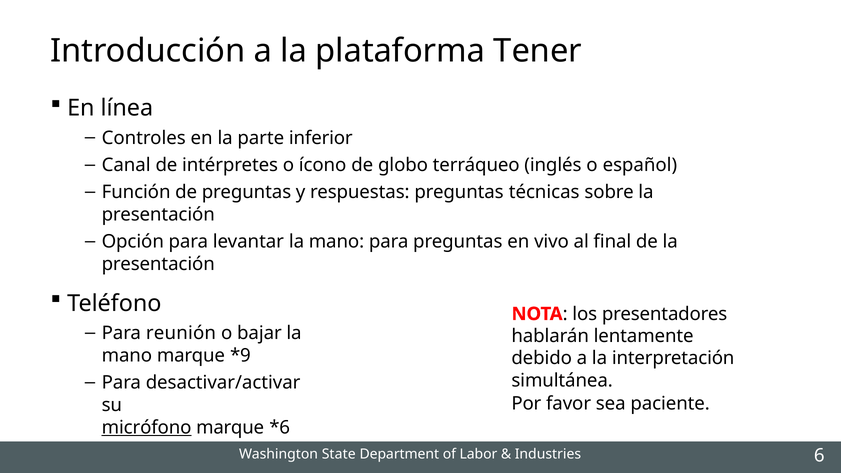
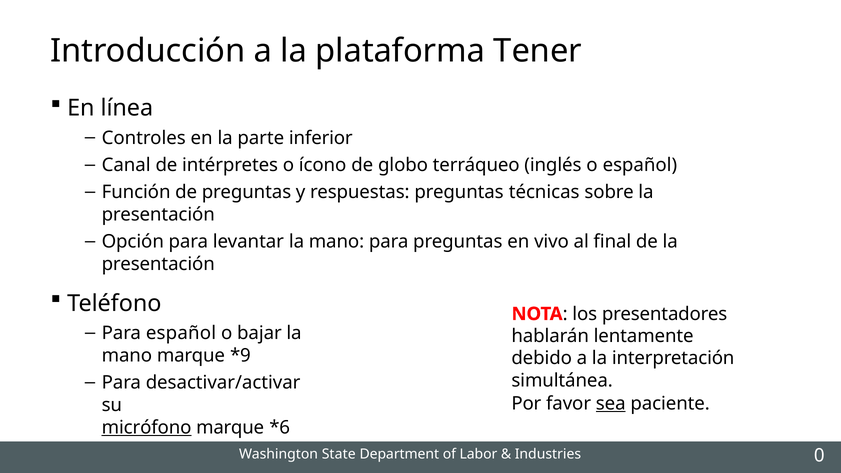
Para reunión: reunión -> español
sea underline: none -> present
6: 6 -> 0
